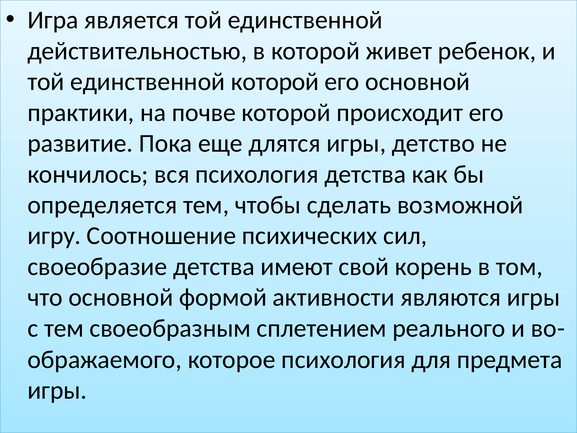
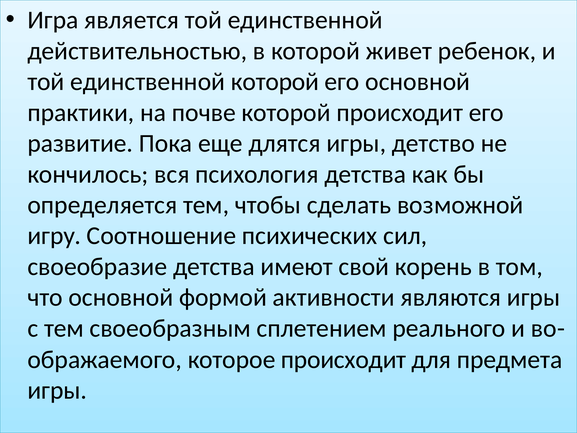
которое психология: психология -> происходит
